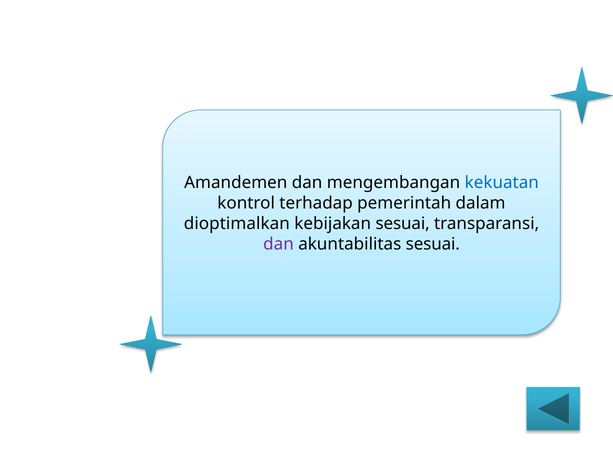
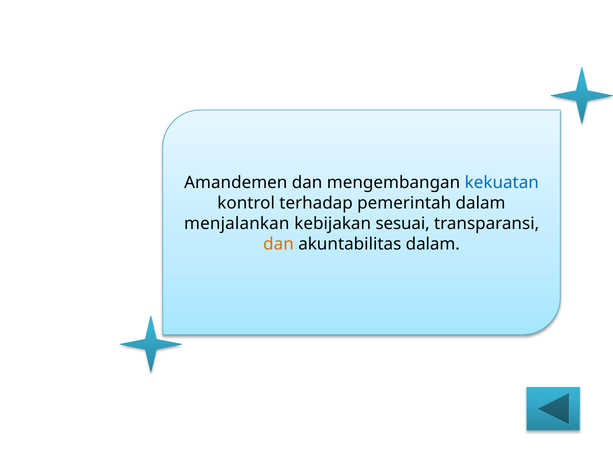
dioptimalkan: dioptimalkan -> menjalankan
dan at (279, 244) colour: purple -> orange
akuntabilitas sesuai: sesuai -> dalam
